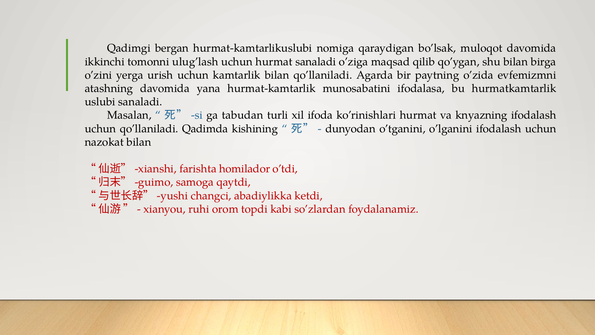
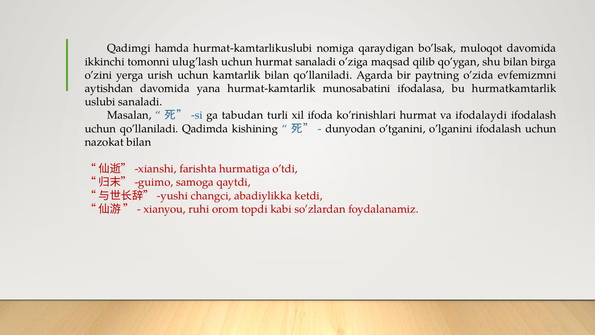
bergan: bergan -> hamda
atashning: atashning -> aytishdan
knyazning: knyazning -> ifodalaydi
homilador: homilador -> hurmatiga
